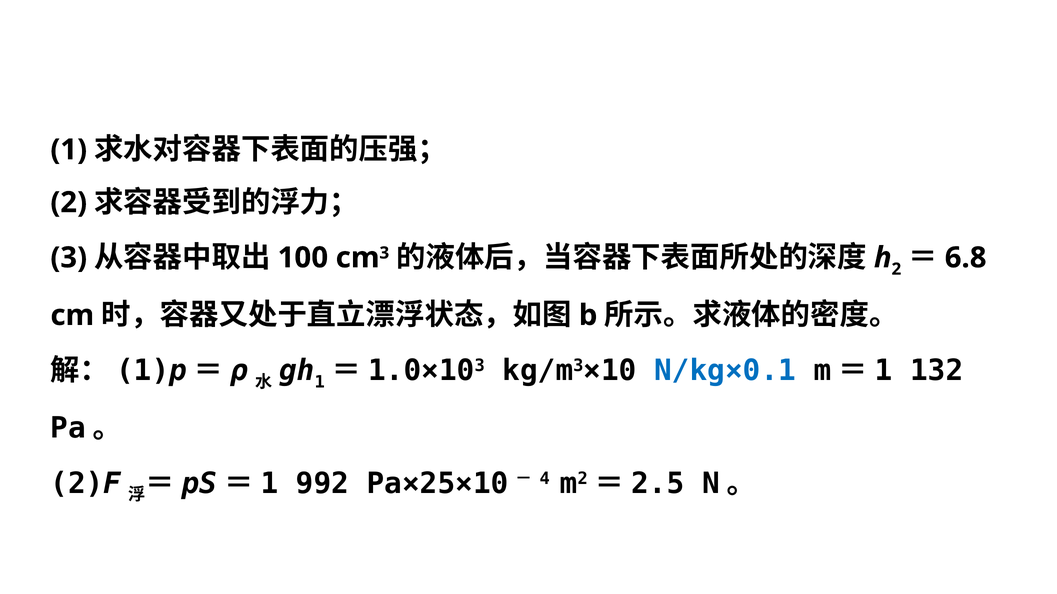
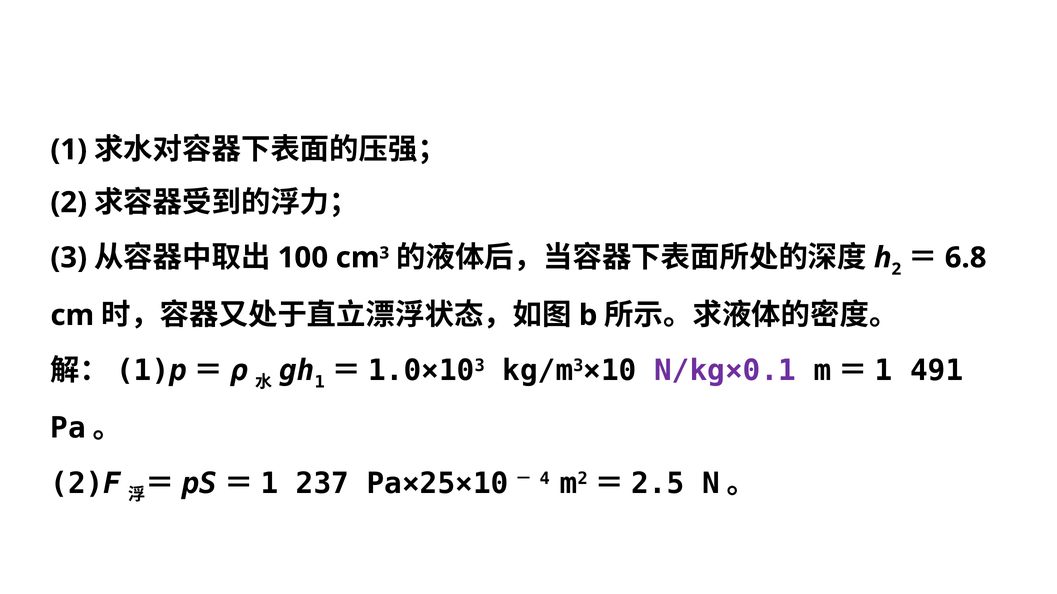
N/kg×0.1 colour: blue -> purple
132: 132 -> 491
992: 992 -> 237
